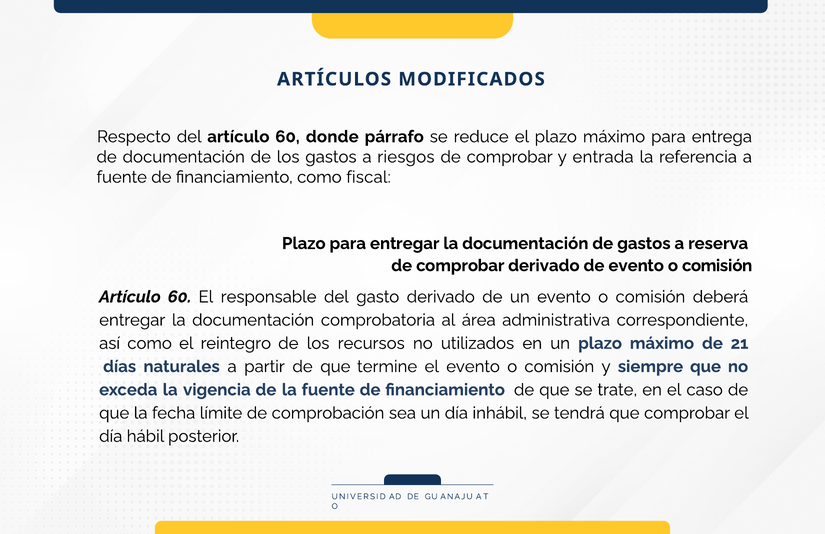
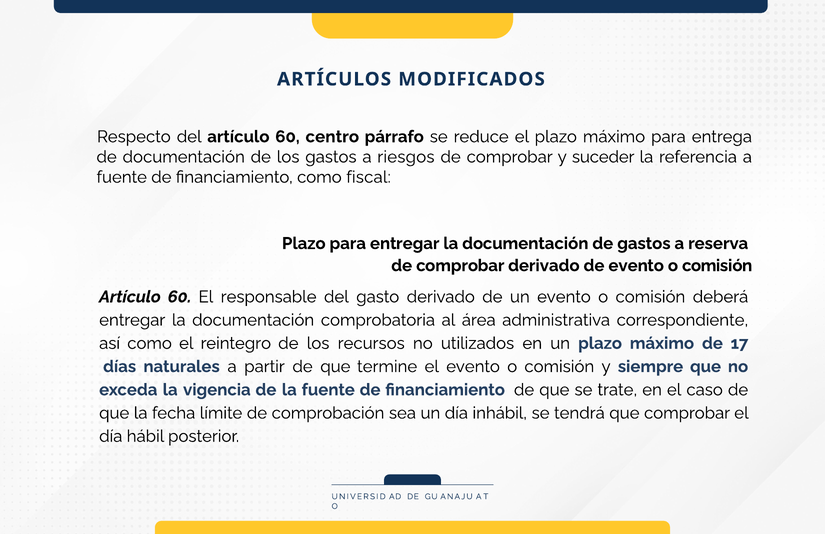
donde: donde -> centro
entrada: entrada -> suceder
21: 21 -> 17
